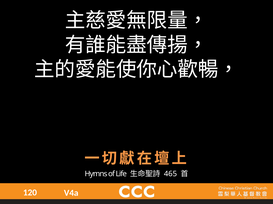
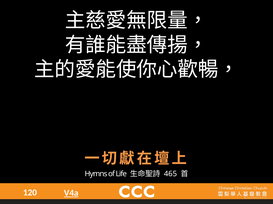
V4a underline: none -> present
